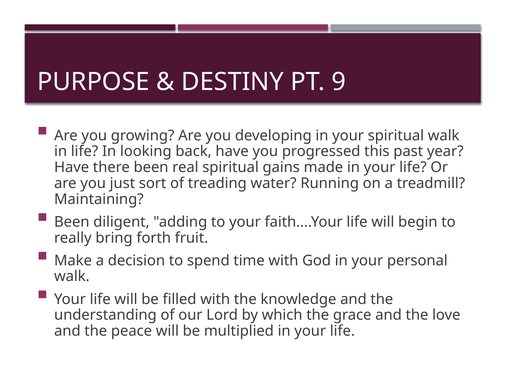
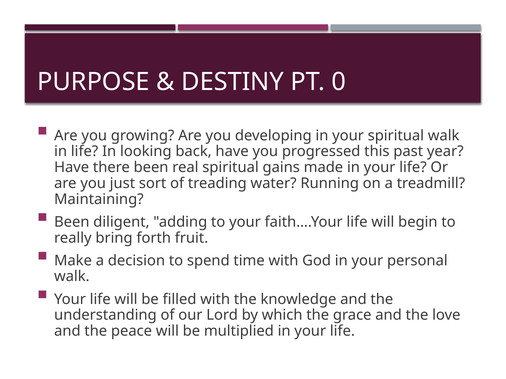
9: 9 -> 0
